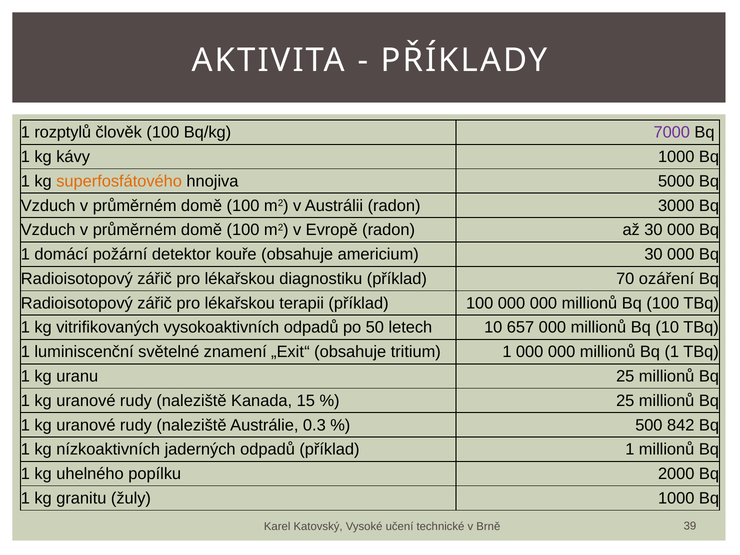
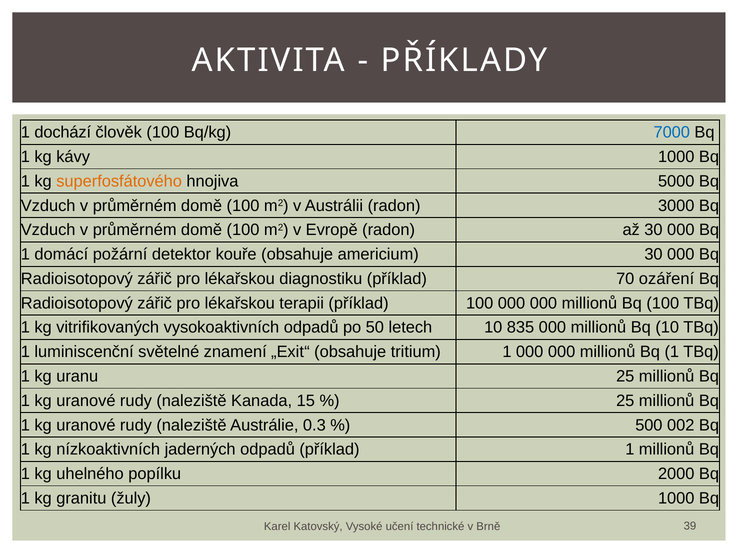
rozptylů: rozptylů -> dochází
7000 colour: purple -> blue
657: 657 -> 835
842: 842 -> 002
